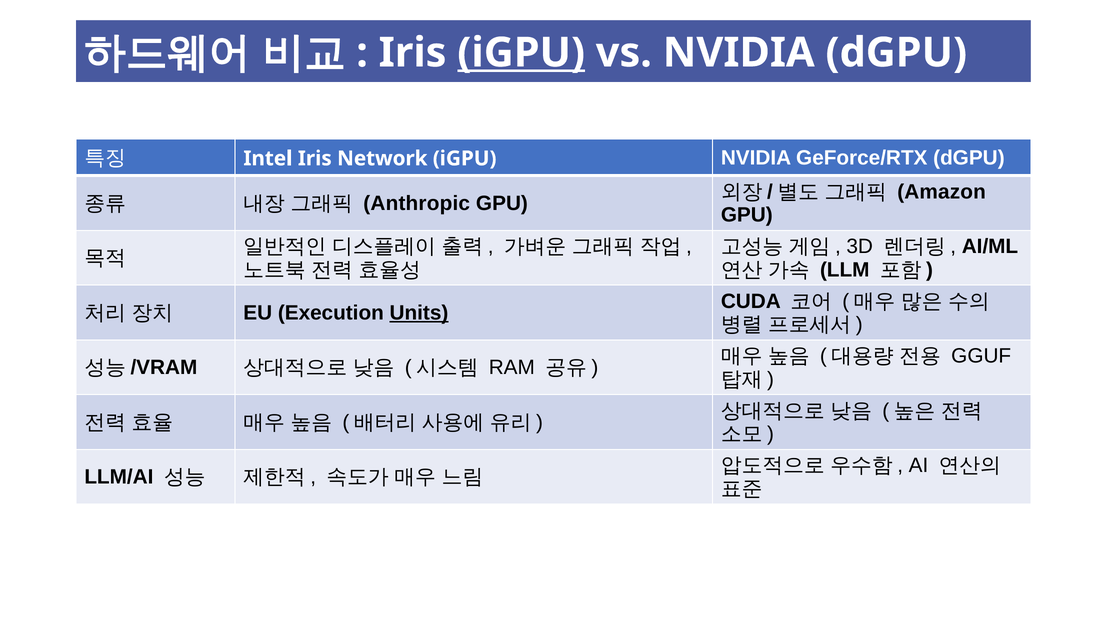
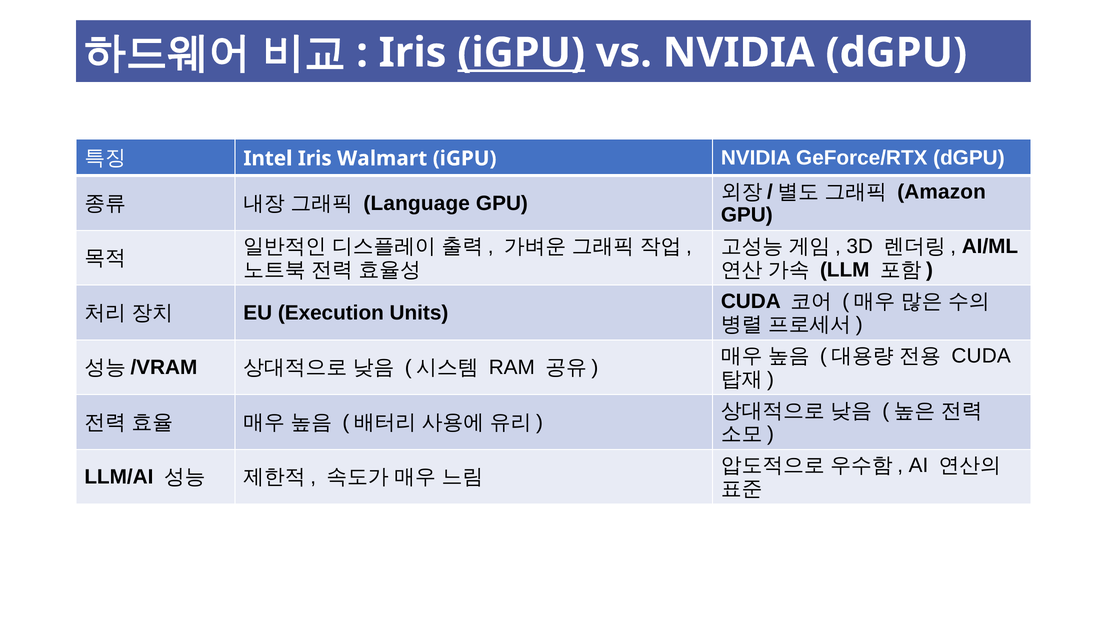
Network: Network -> Walmart
Anthropic: Anthropic -> Language
Units underline: present -> none
GGUF at (981, 356): GGUF -> CUDA
